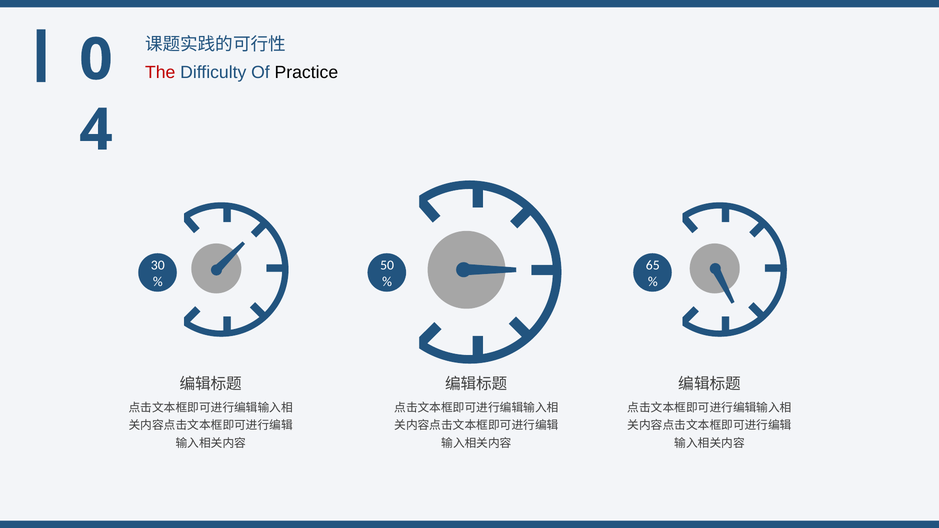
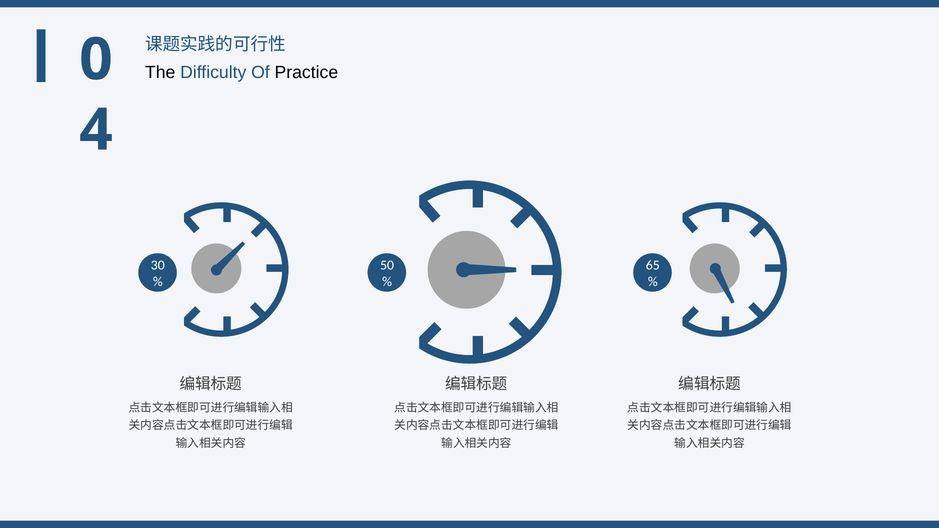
The colour: red -> black
